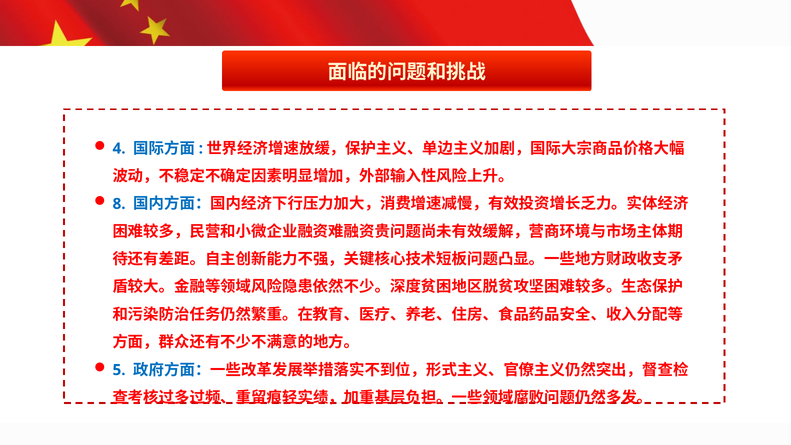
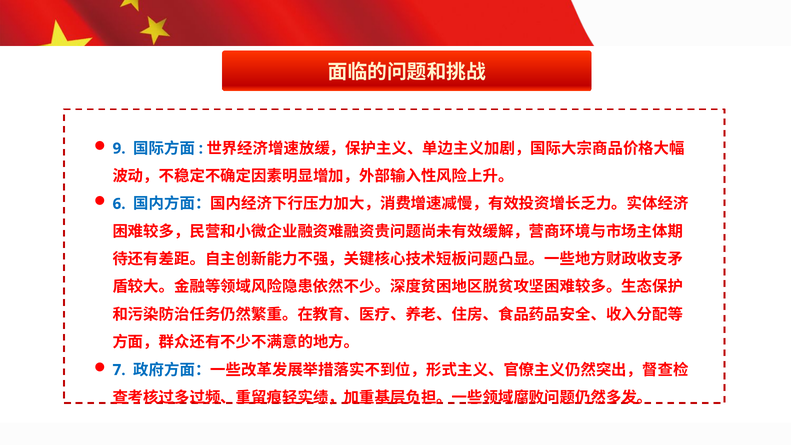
4: 4 -> 9
8: 8 -> 6
5: 5 -> 7
